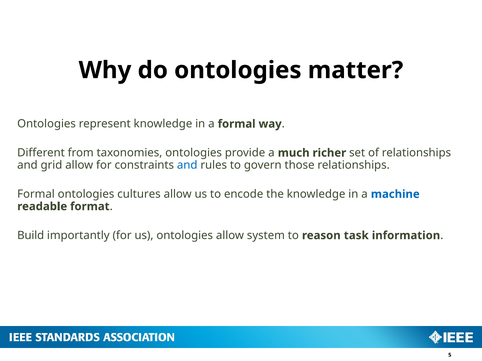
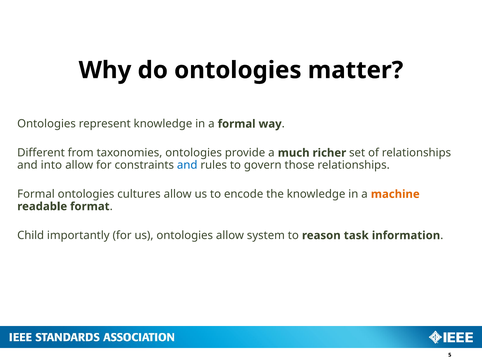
grid: grid -> into
machine colour: blue -> orange
Build: Build -> Child
